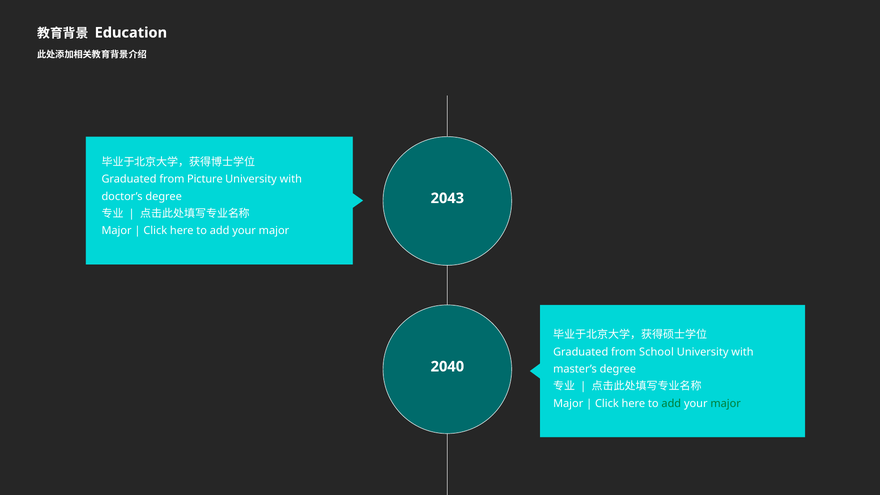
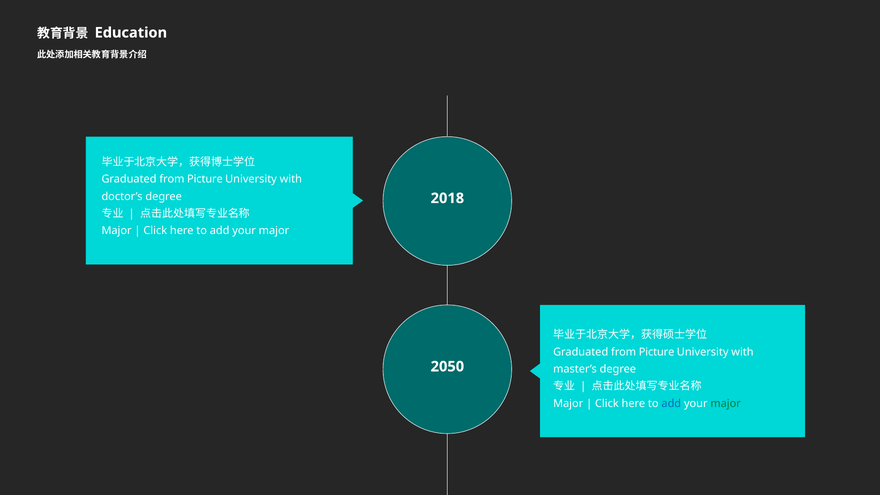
2043: 2043 -> 2018
School at (656, 352): School -> Picture
2040: 2040 -> 2050
add at (671, 403) colour: green -> blue
